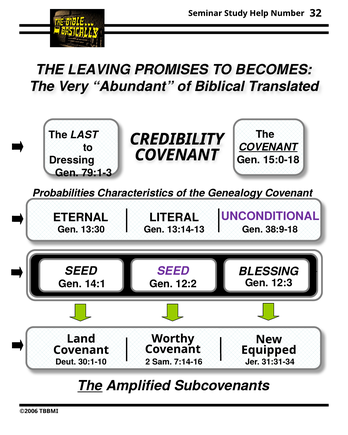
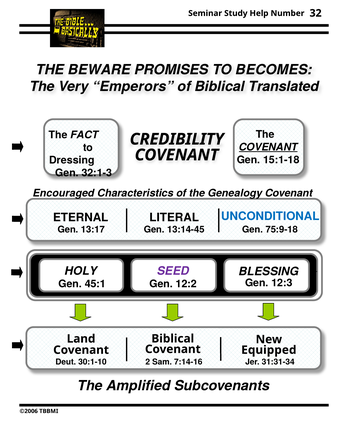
LEAVING: LEAVING -> BEWARE
Abundant: Abundant -> Emperors
LAST: LAST -> FACT
15:0-18: 15:0-18 -> 15:1-18
79:1-3: 79:1-3 -> 32:1-3
Probabilities: Probabilities -> Encouraged
UNCONDITIONAL colour: purple -> blue
13:30: 13:30 -> 13:17
13:14-13: 13:14-13 -> 13:14-45
38:9-18: 38:9-18 -> 75:9-18
SEED at (81, 271): SEED -> HOLY
14:1: 14:1 -> 45:1
Worthy at (173, 339): Worthy -> Biblical
The at (90, 386) underline: present -> none
